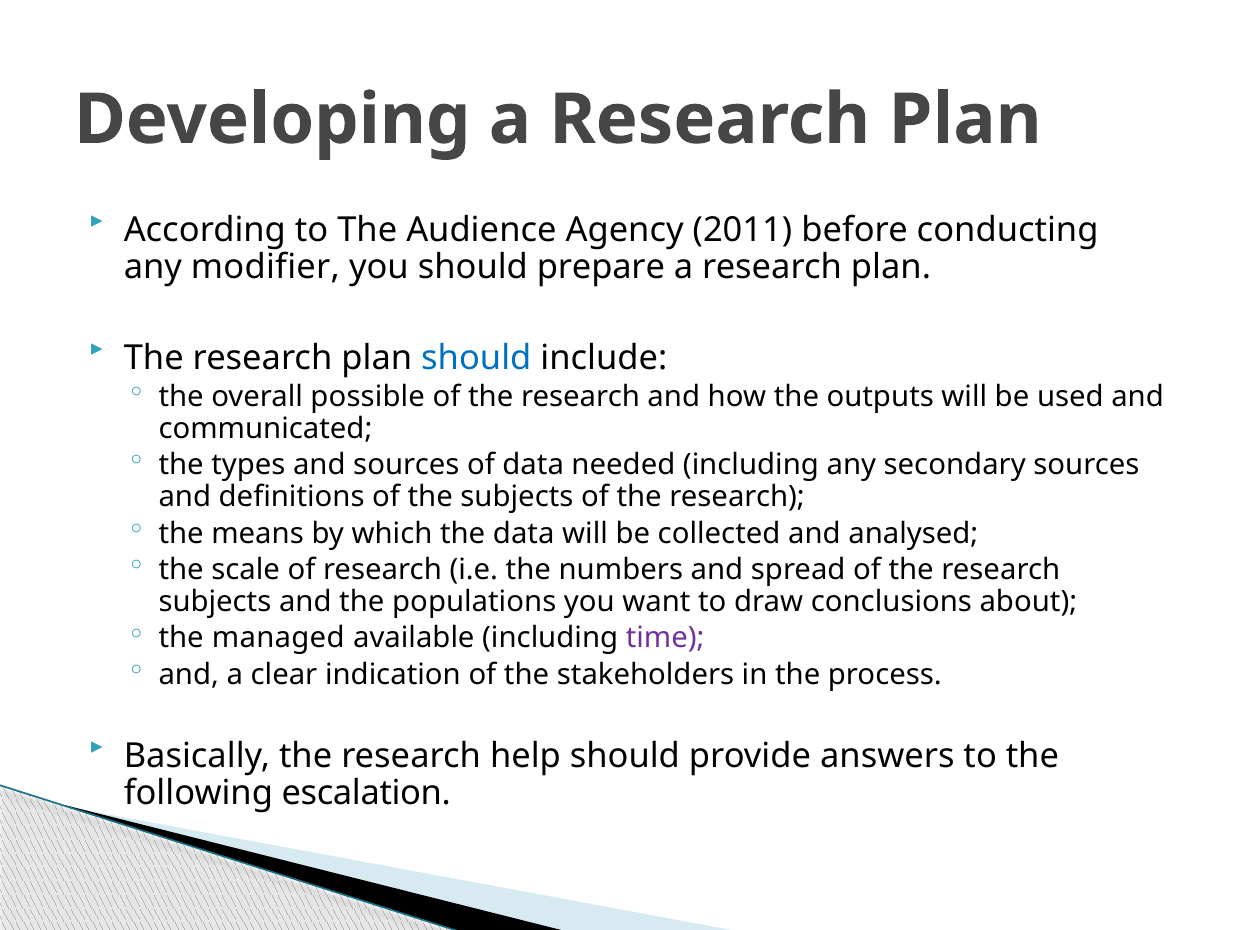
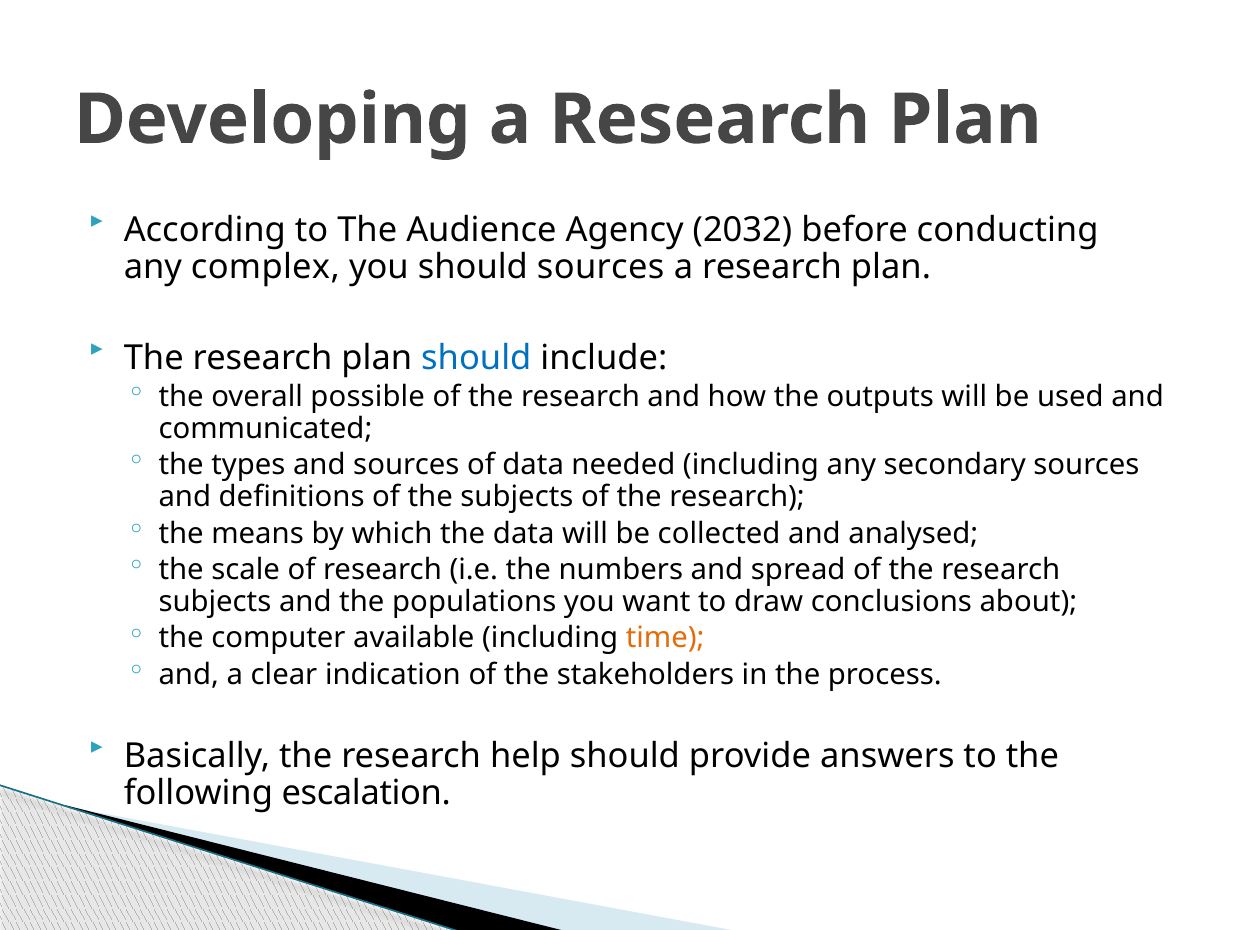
2011: 2011 -> 2032
modifier: modifier -> complex
should prepare: prepare -> sources
managed: managed -> computer
time colour: purple -> orange
